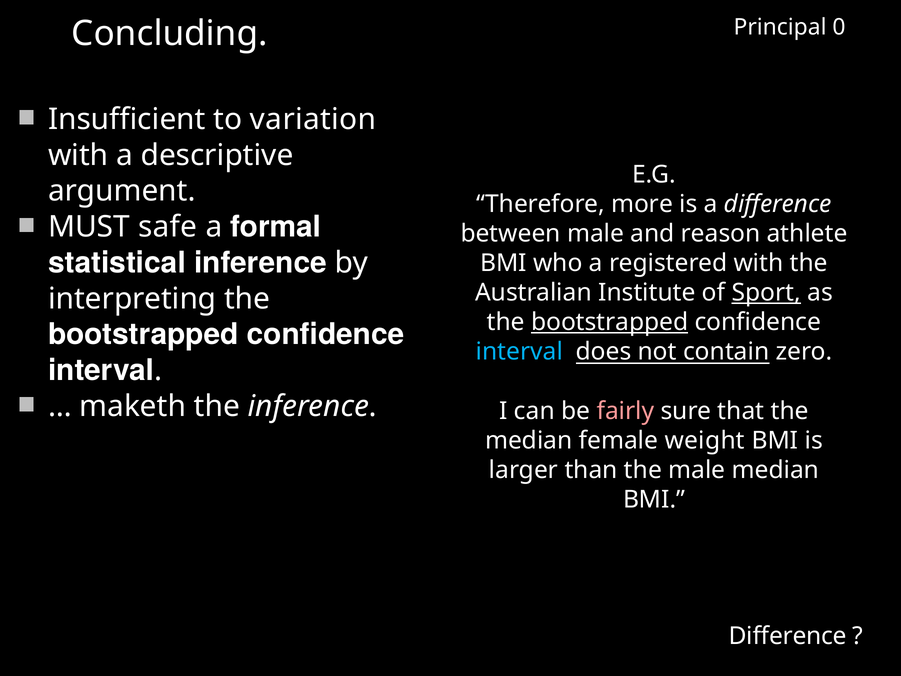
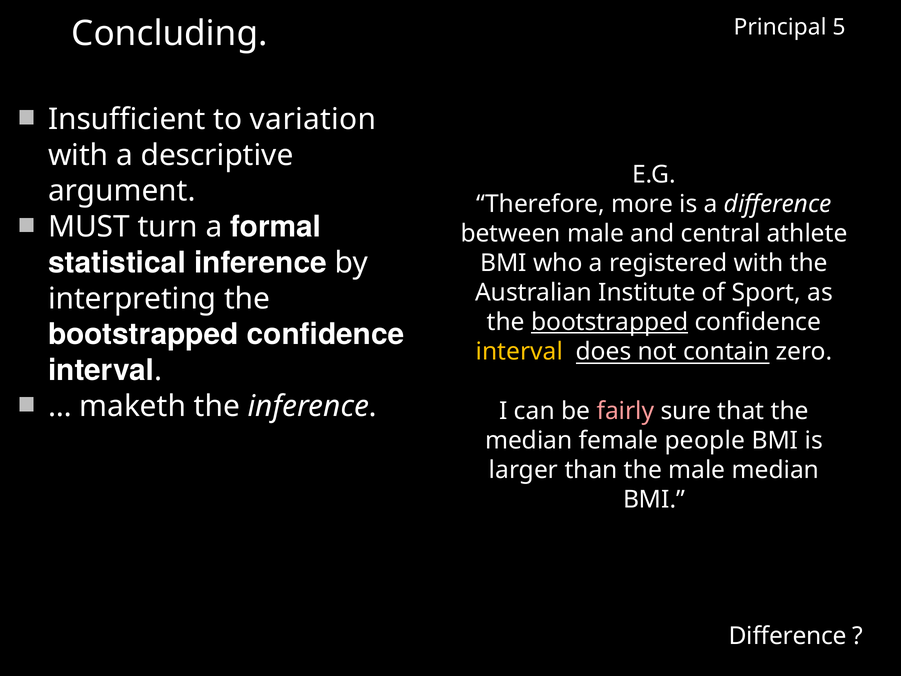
0: 0 -> 5
safe: safe -> turn
reason: reason -> central
Sport underline: present -> none
interval at (519, 352) colour: light blue -> yellow
weight: weight -> people
